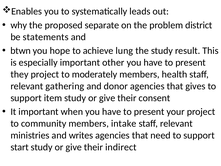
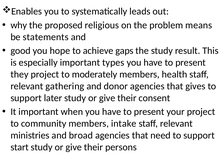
separate: separate -> religious
district: district -> means
btwn: btwn -> good
lung: lung -> gaps
other: other -> types
item: item -> later
writes: writes -> broad
indirect: indirect -> persons
